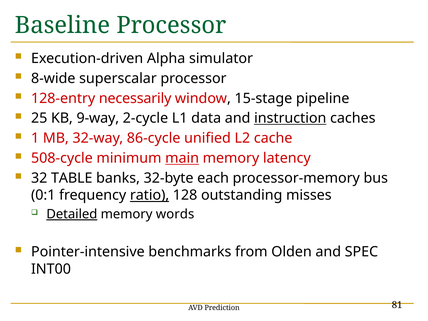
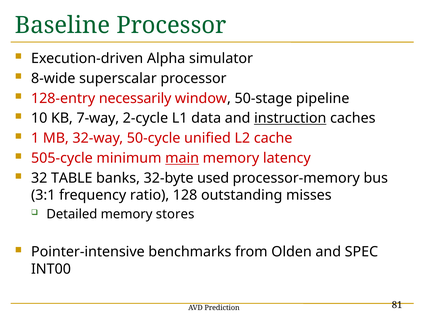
15-stage: 15-stage -> 50-stage
25: 25 -> 10
9-way: 9-way -> 7-way
86-cycle: 86-cycle -> 50-cycle
508-cycle: 508-cycle -> 505-cycle
each: each -> used
0:1: 0:1 -> 3:1
ratio underline: present -> none
Detailed underline: present -> none
words: words -> stores
